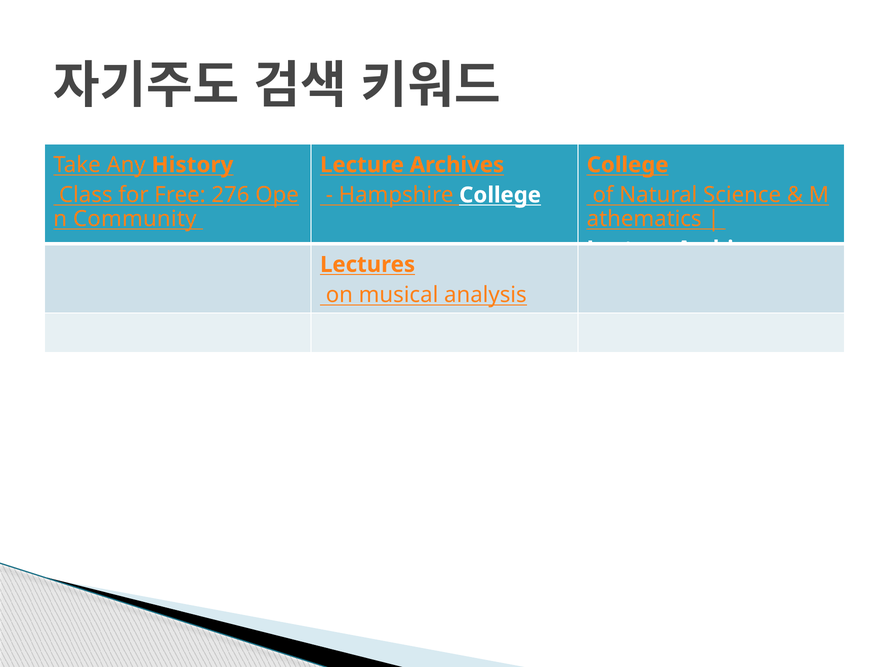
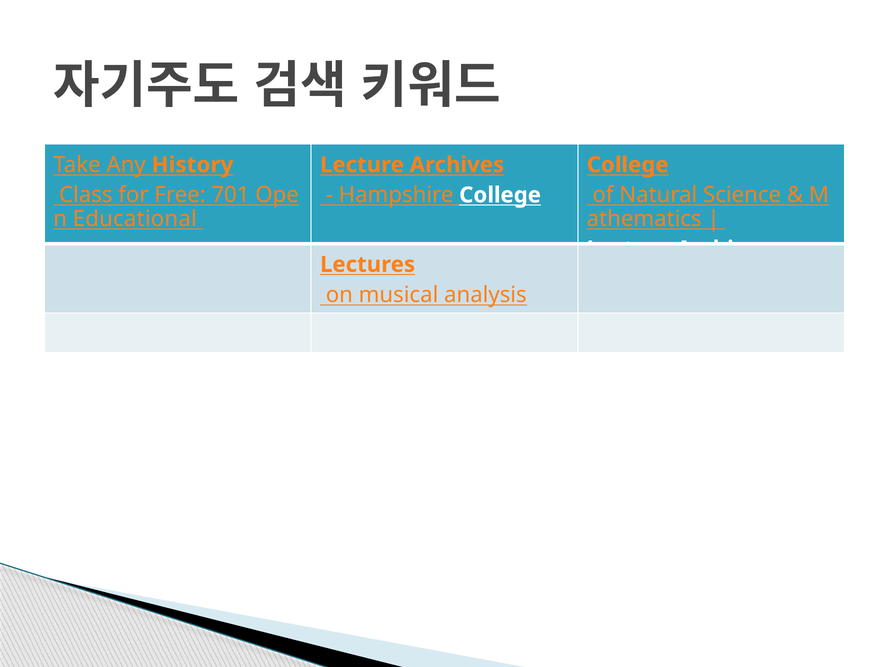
276: 276 -> 701
Community: Community -> Educational
